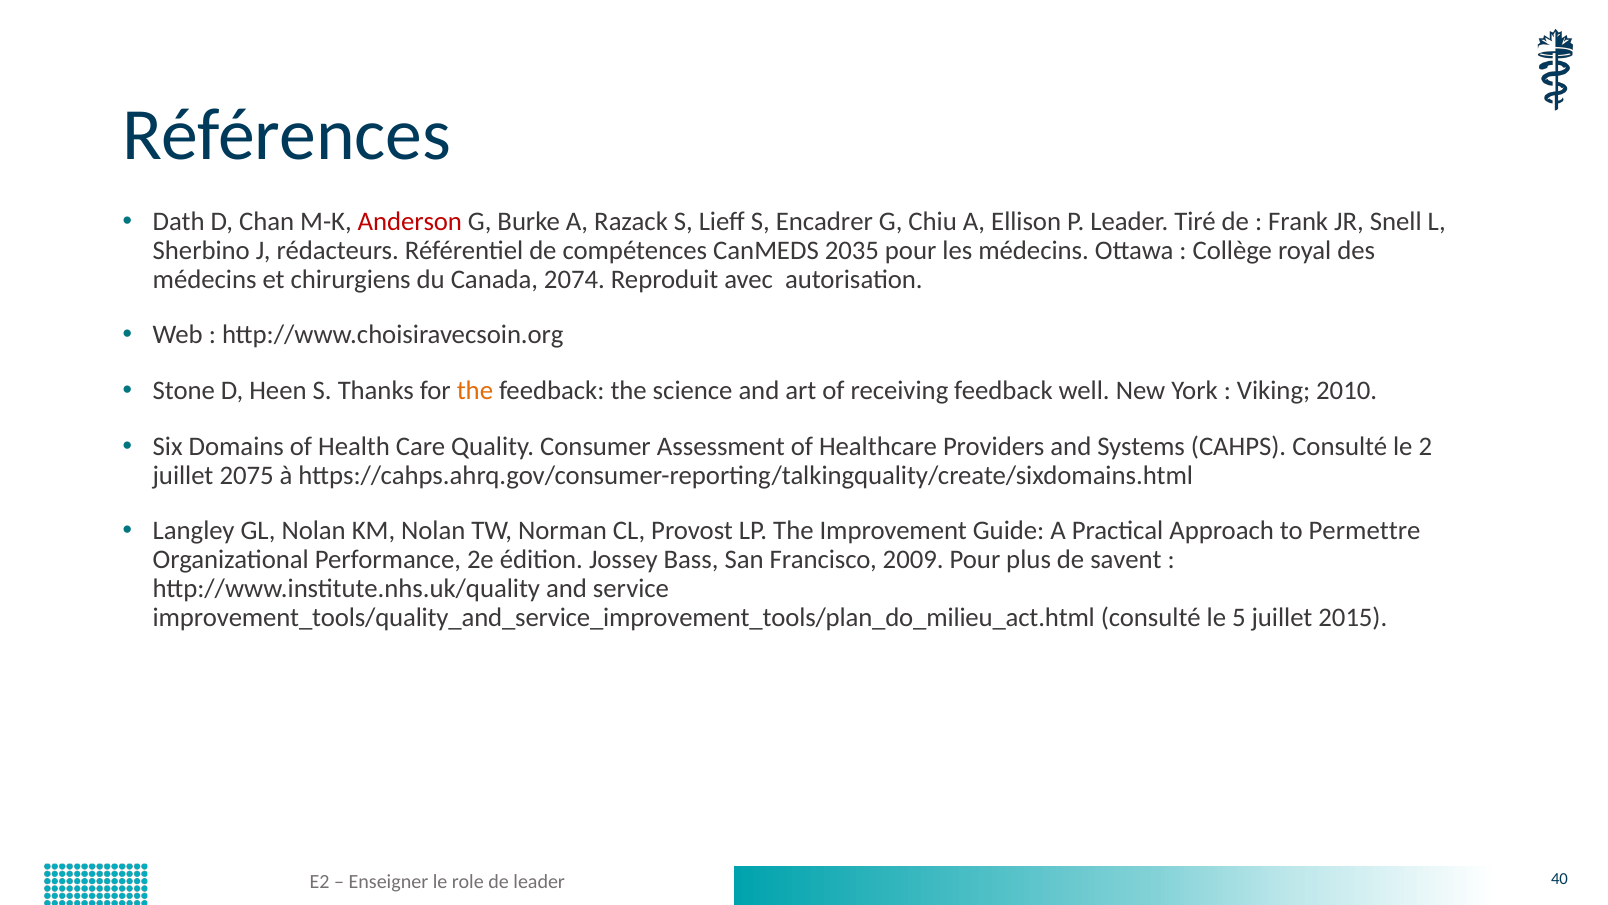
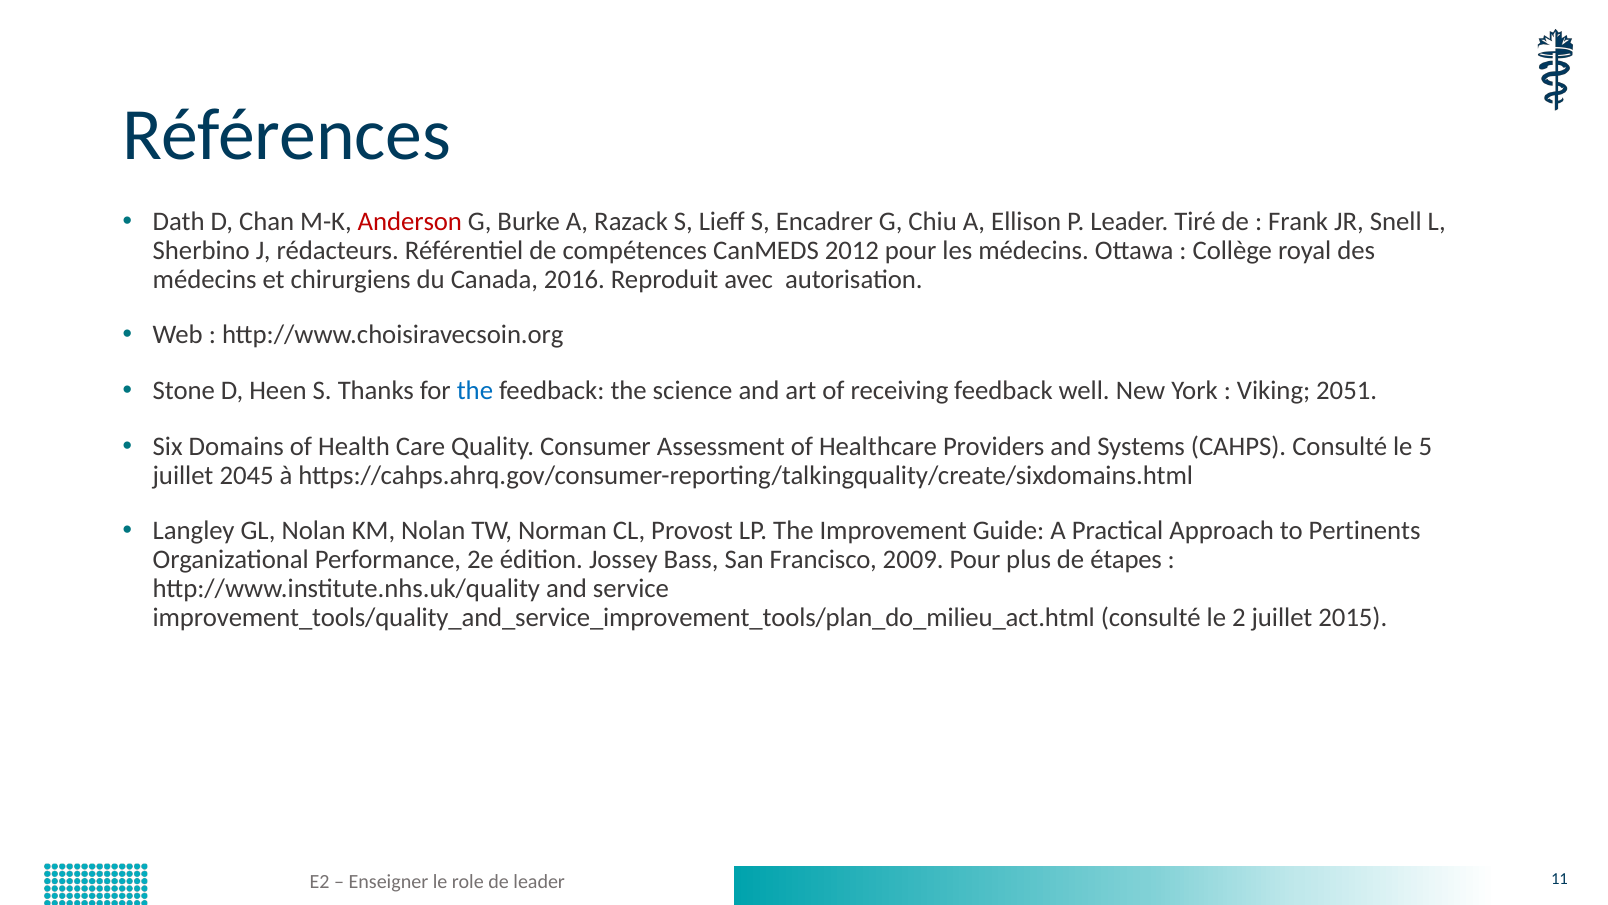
2035: 2035 -> 2012
2074: 2074 -> 2016
the at (475, 391) colour: orange -> blue
2010: 2010 -> 2051
2: 2 -> 5
2075: 2075 -> 2045
Permettre: Permettre -> Pertinents
savent: savent -> étapes
5: 5 -> 2
40: 40 -> 11
